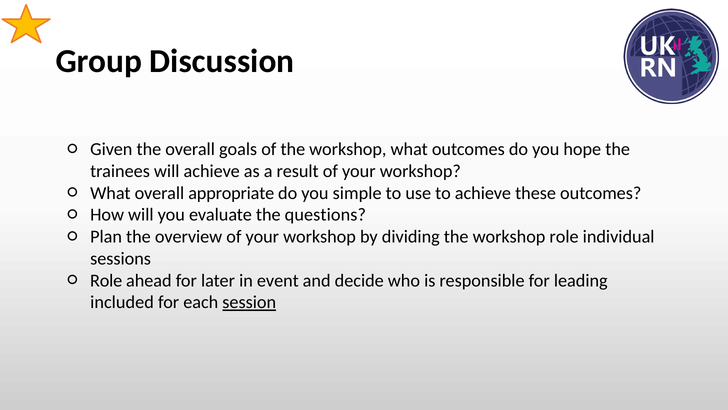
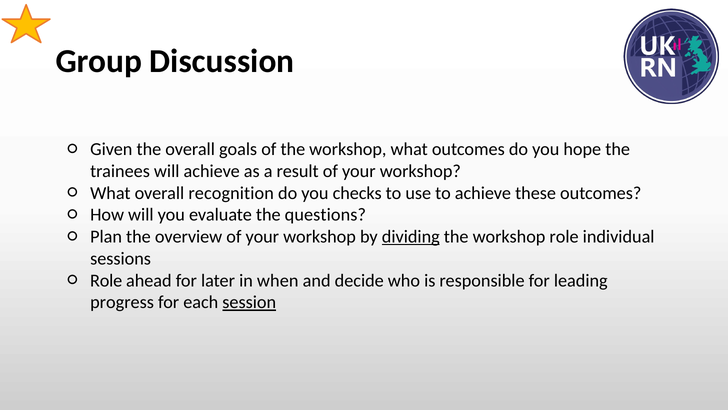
appropriate: appropriate -> recognition
simple: simple -> checks
dividing underline: none -> present
event: event -> when
included: included -> progress
